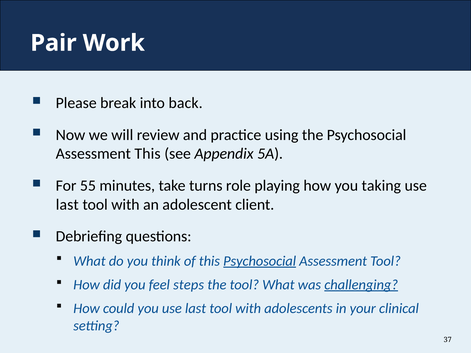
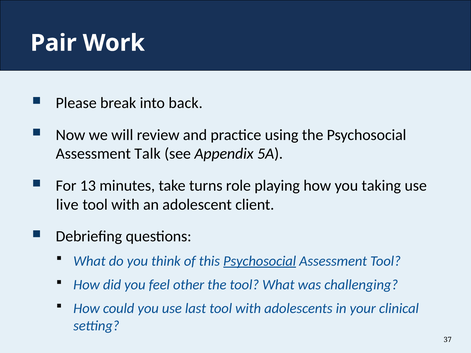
Assessment This: This -> Talk
55: 55 -> 13
last at (67, 205): last -> live
steps: steps -> other
challenging underline: present -> none
